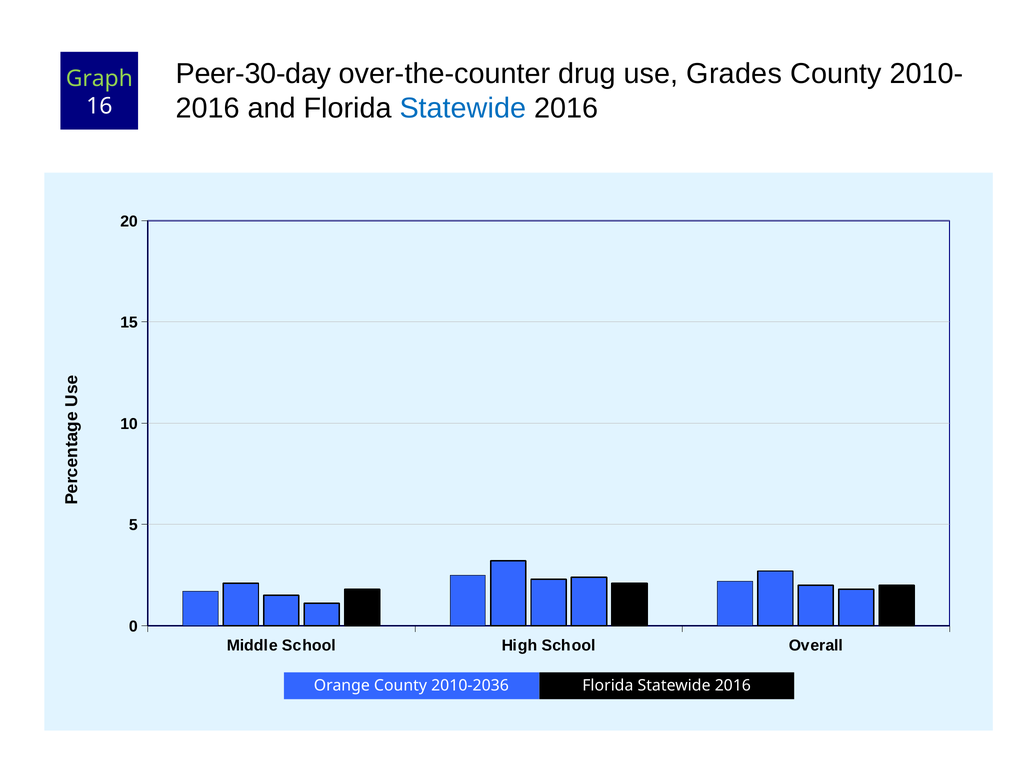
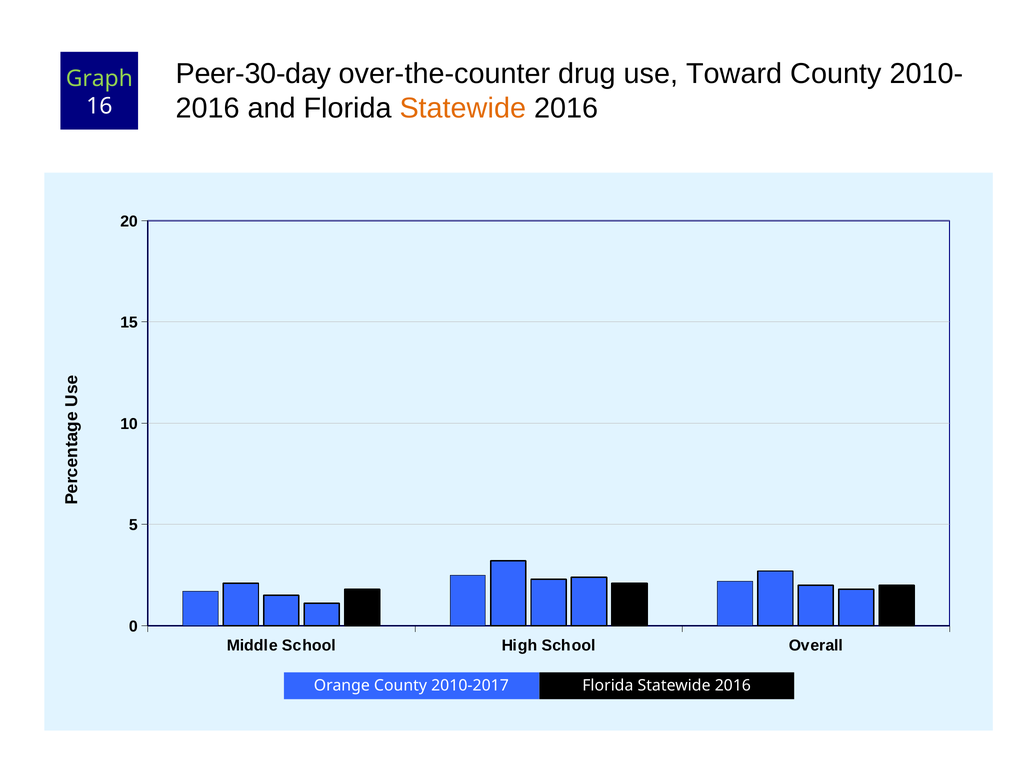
Grades: Grades -> Toward
Statewide at (463, 108) colour: blue -> orange
2010-2036: 2010-2036 -> 2010-2017
